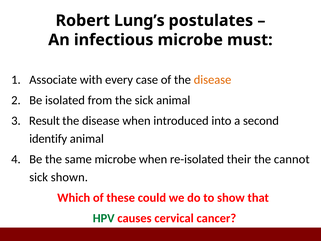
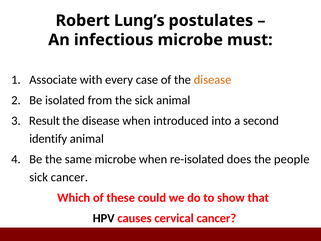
their: their -> does
cannot: cannot -> people
sick shown: shown -> cancer
HPV colour: green -> black
